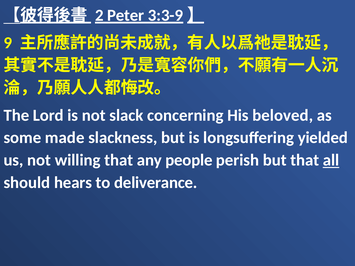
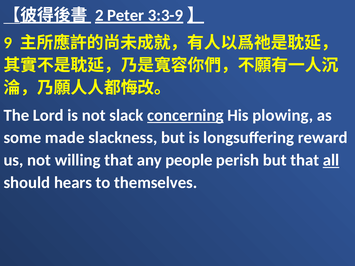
concerning underline: none -> present
beloved: beloved -> plowing
yielded: yielded -> reward
deliverance: deliverance -> themselves
